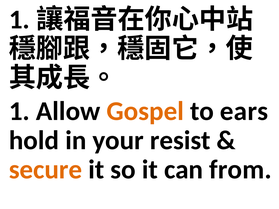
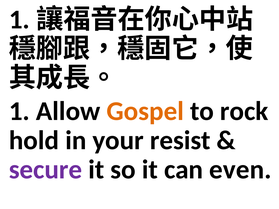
ears: ears -> rock
secure colour: orange -> purple
from: from -> even
